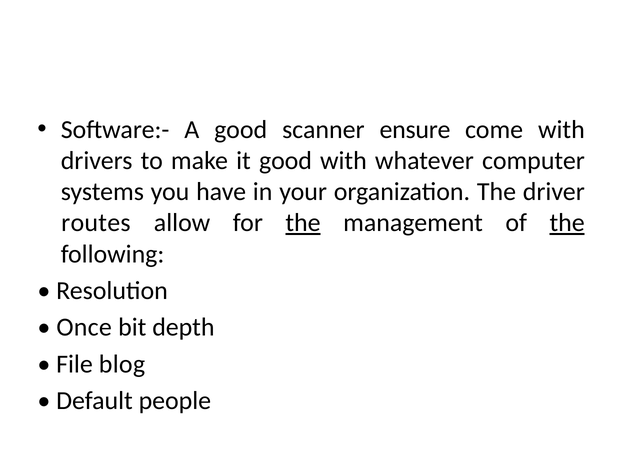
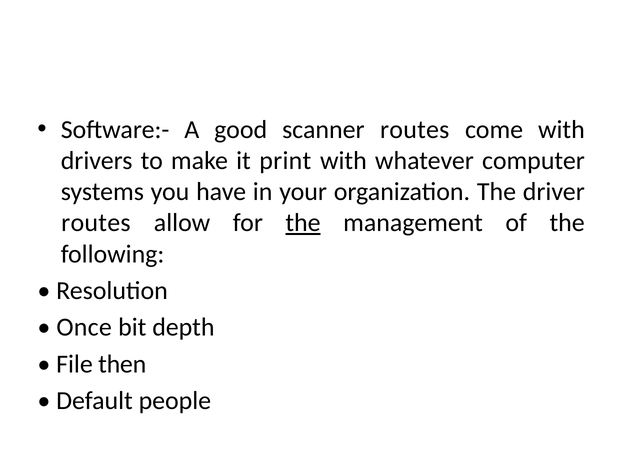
scanner ensure: ensure -> routes
it good: good -> print
the at (567, 223) underline: present -> none
blog: blog -> then
